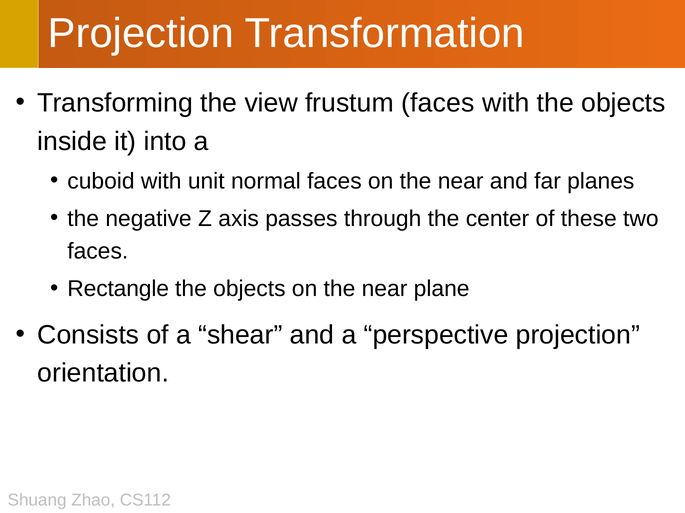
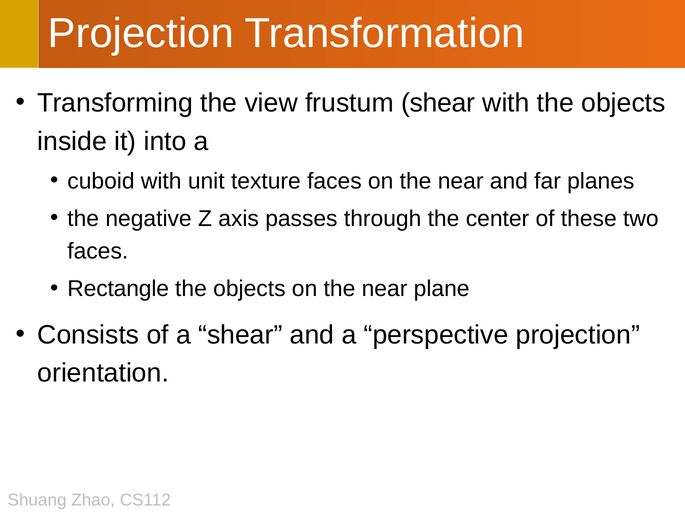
frustum faces: faces -> shear
normal: normal -> texture
